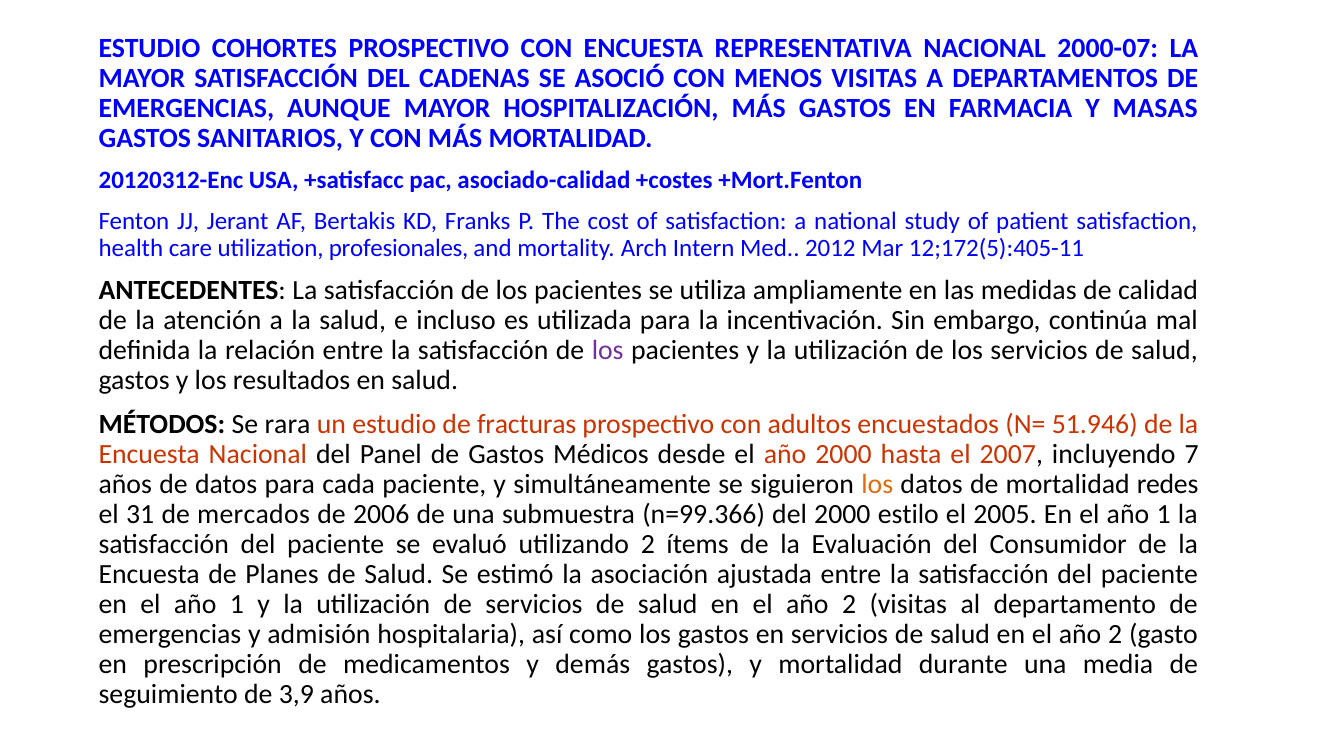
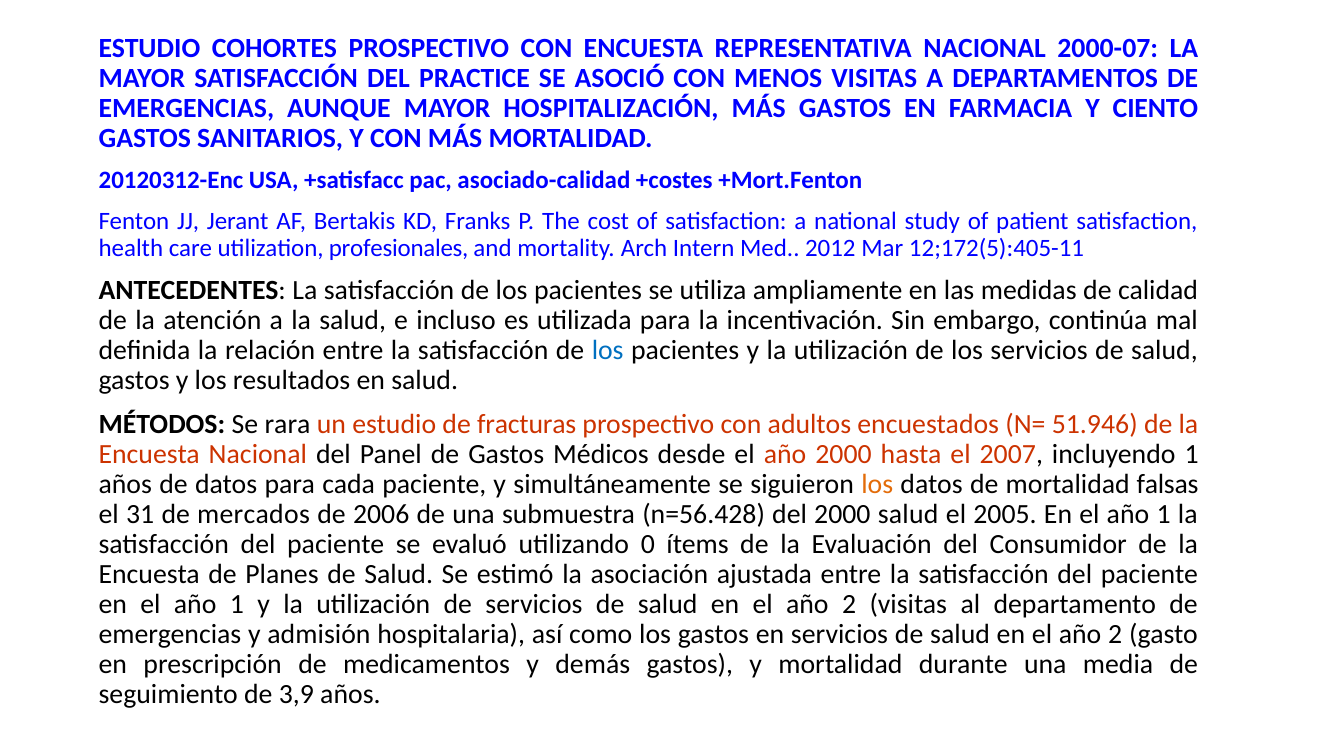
CADENAS: CADENAS -> PRACTICE
MASAS: MASAS -> CIENTO
los at (608, 351) colour: purple -> blue
incluyendo 7: 7 -> 1
redes: redes -> falsas
n=99.366: n=99.366 -> n=56.428
2000 estilo: estilo -> salud
utilizando 2: 2 -> 0
